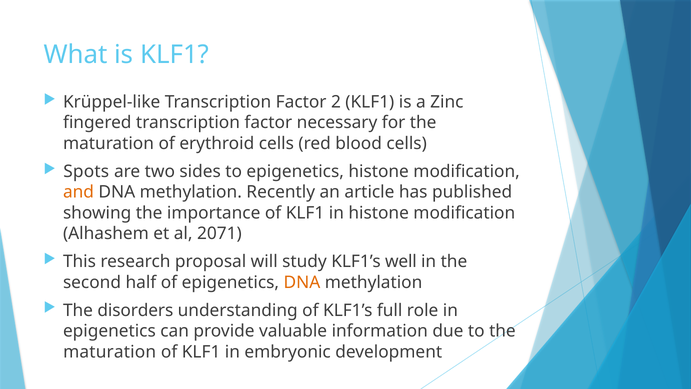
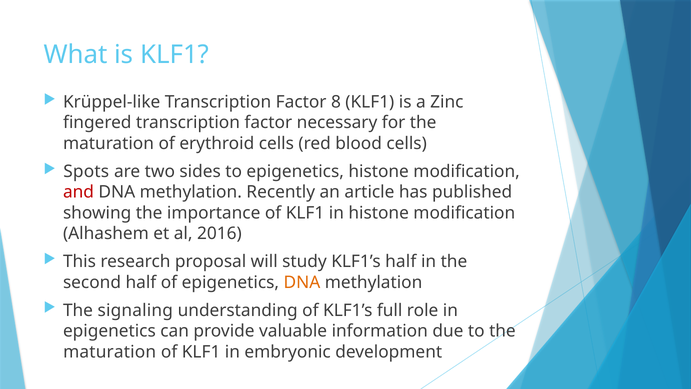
2: 2 -> 8
and colour: orange -> red
2071: 2071 -> 2016
KLF1’s well: well -> half
disorders: disorders -> signaling
